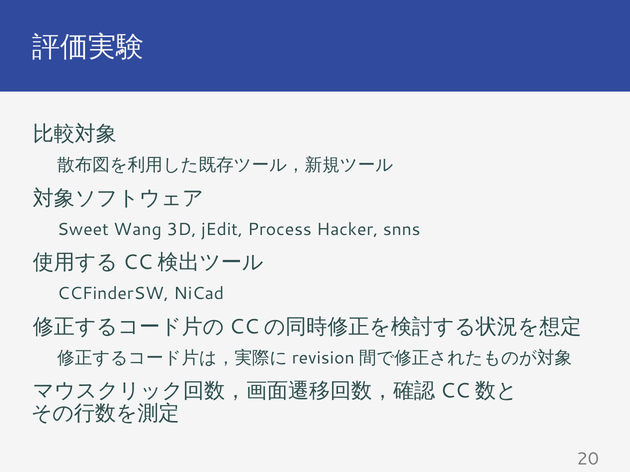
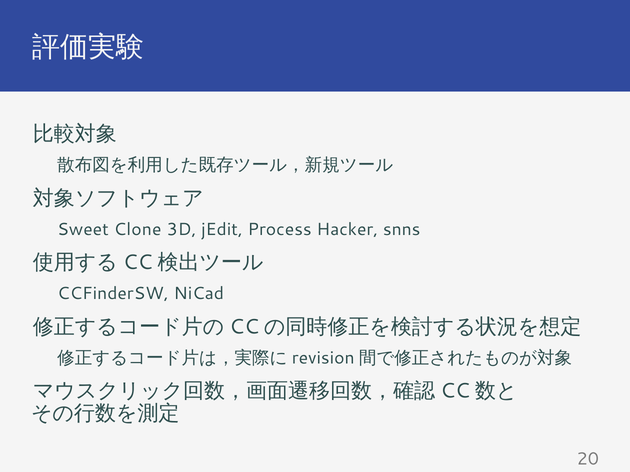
Wang: Wang -> Clone
